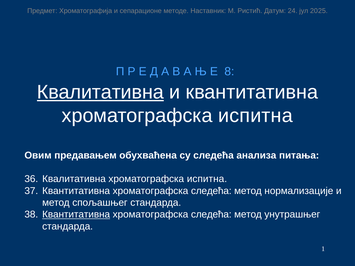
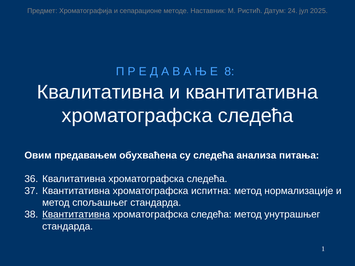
Квалитативна at (100, 92) underline: present -> none
испитна at (255, 116): испитна -> следећа
Квалитативна хроматографска испитна: испитна -> следећа
следећа at (211, 191): следећа -> испитна
